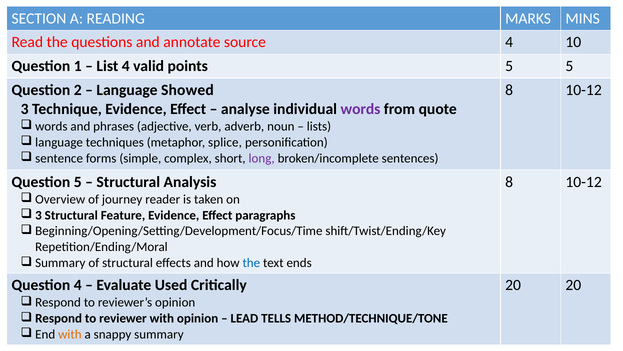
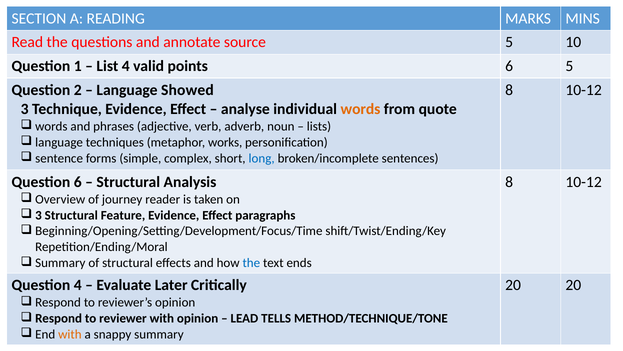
source 4: 4 -> 5
points 5: 5 -> 6
words colour: purple -> orange
splice: splice -> works
long colour: purple -> blue
Question 5: 5 -> 6
Used: Used -> Later
